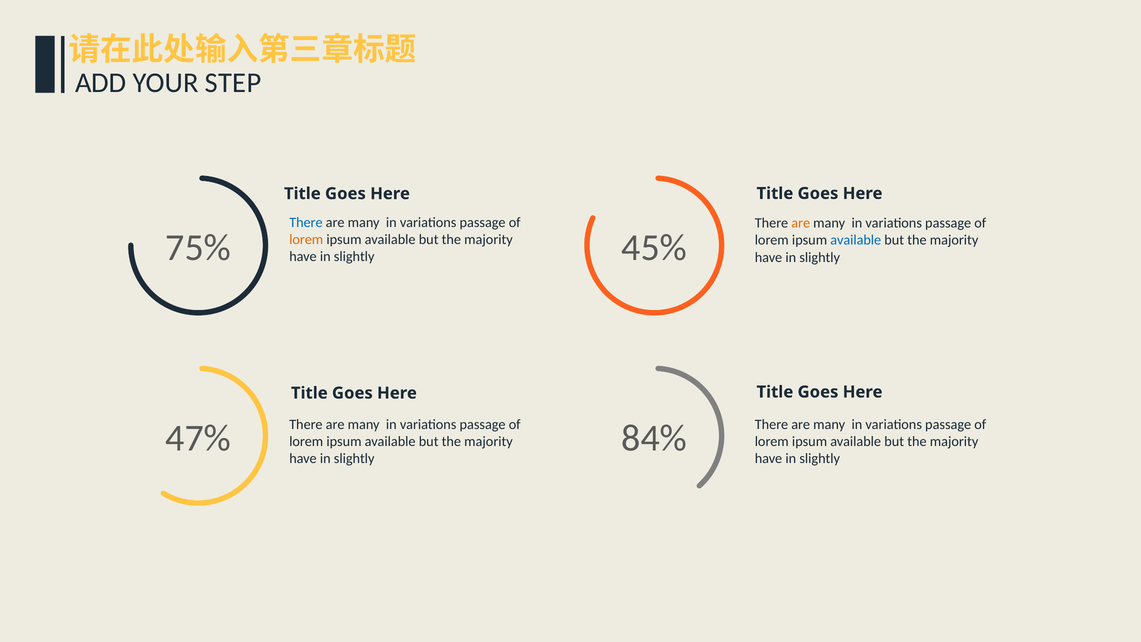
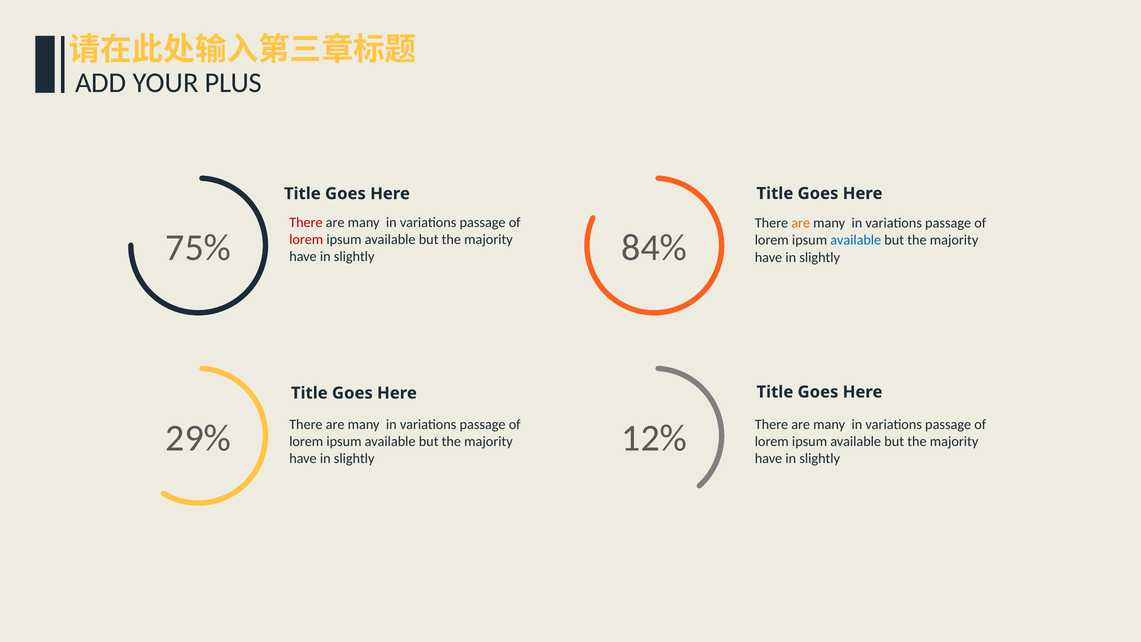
STEP: STEP -> PLUS
There at (306, 222) colour: blue -> red
45%: 45% -> 84%
lorem at (306, 239) colour: orange -> red
47%: 47% -> 29%
84%: 84% -> 12%
